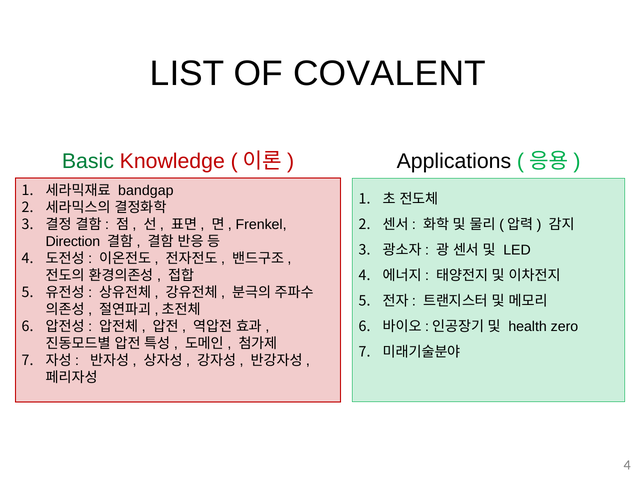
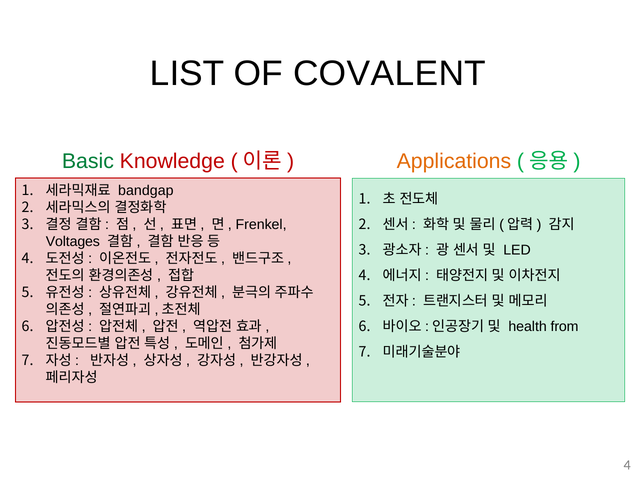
Applications colour: black -> orange
Direction: Direction -> Voltages
zero: zero -> from
